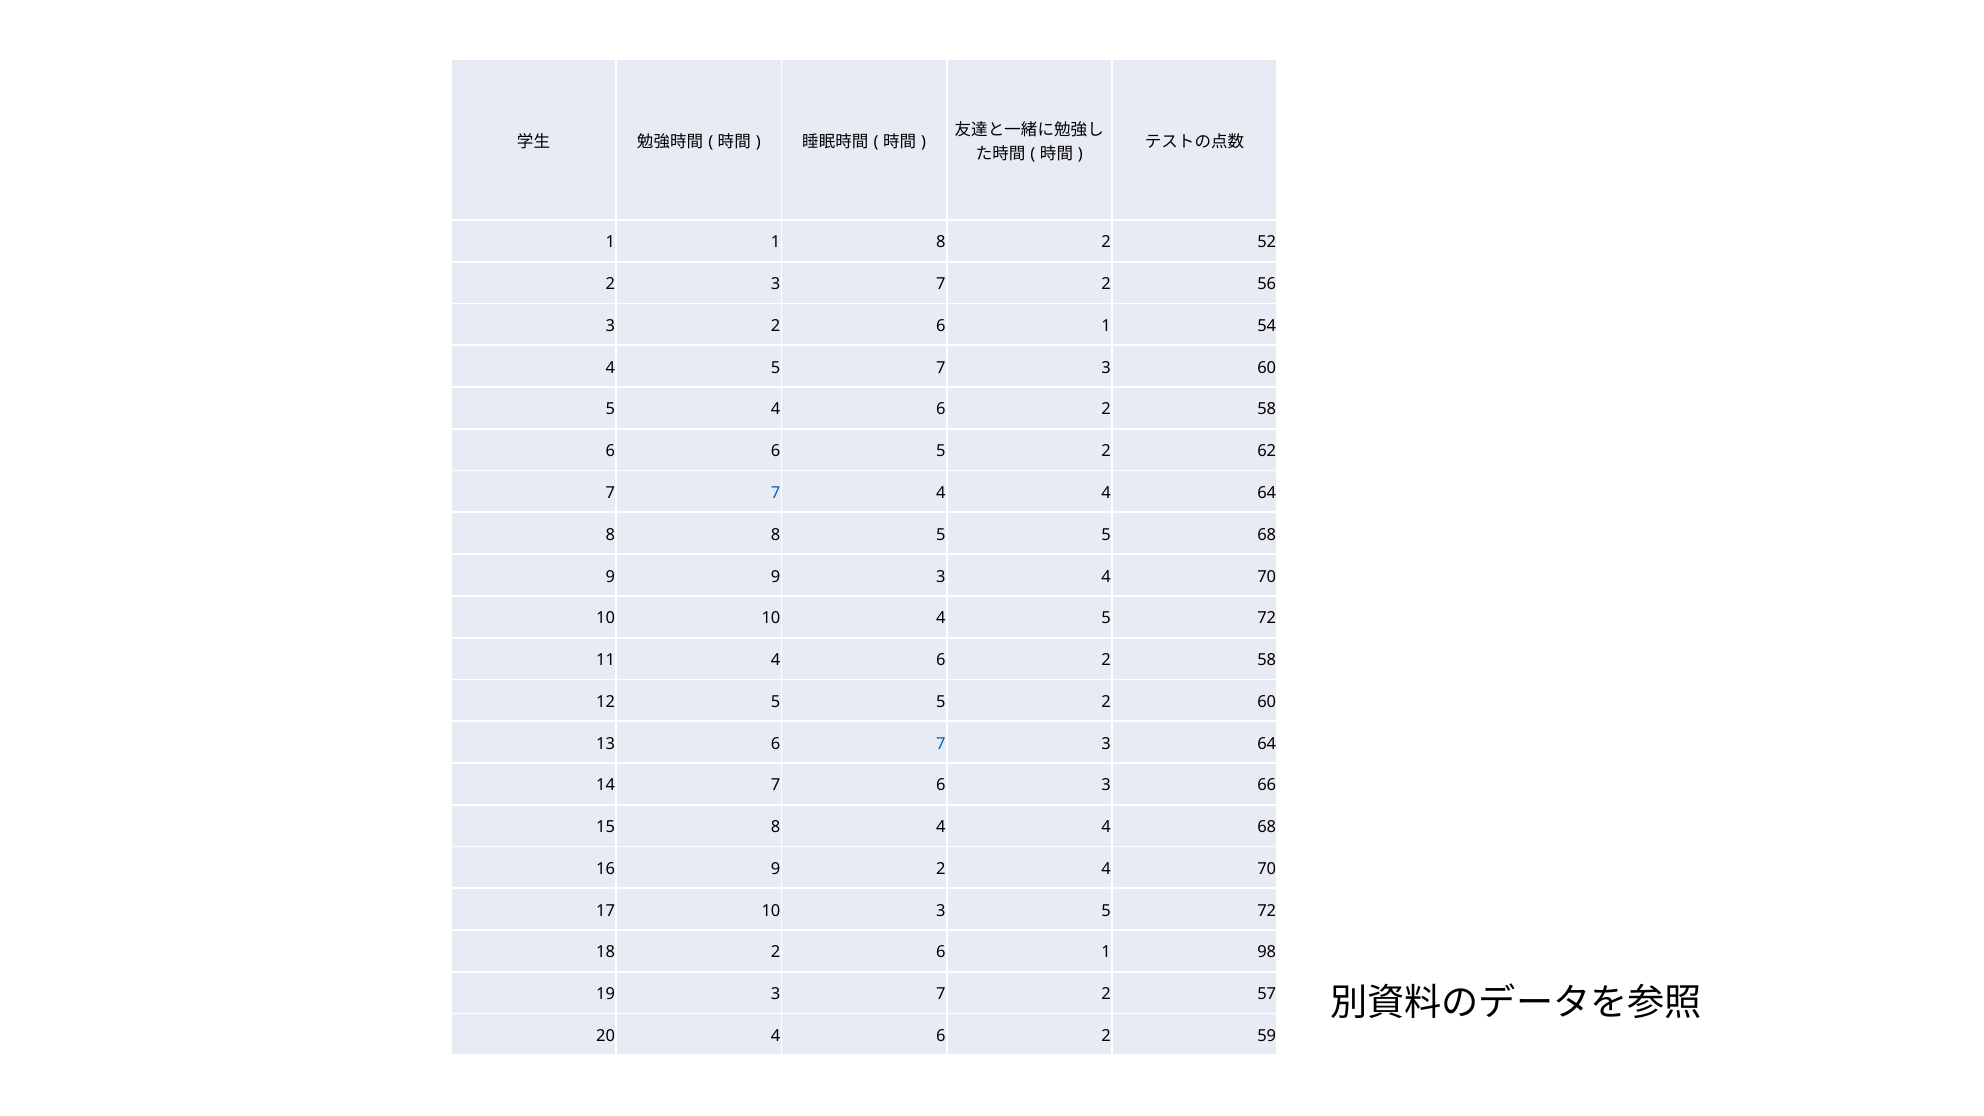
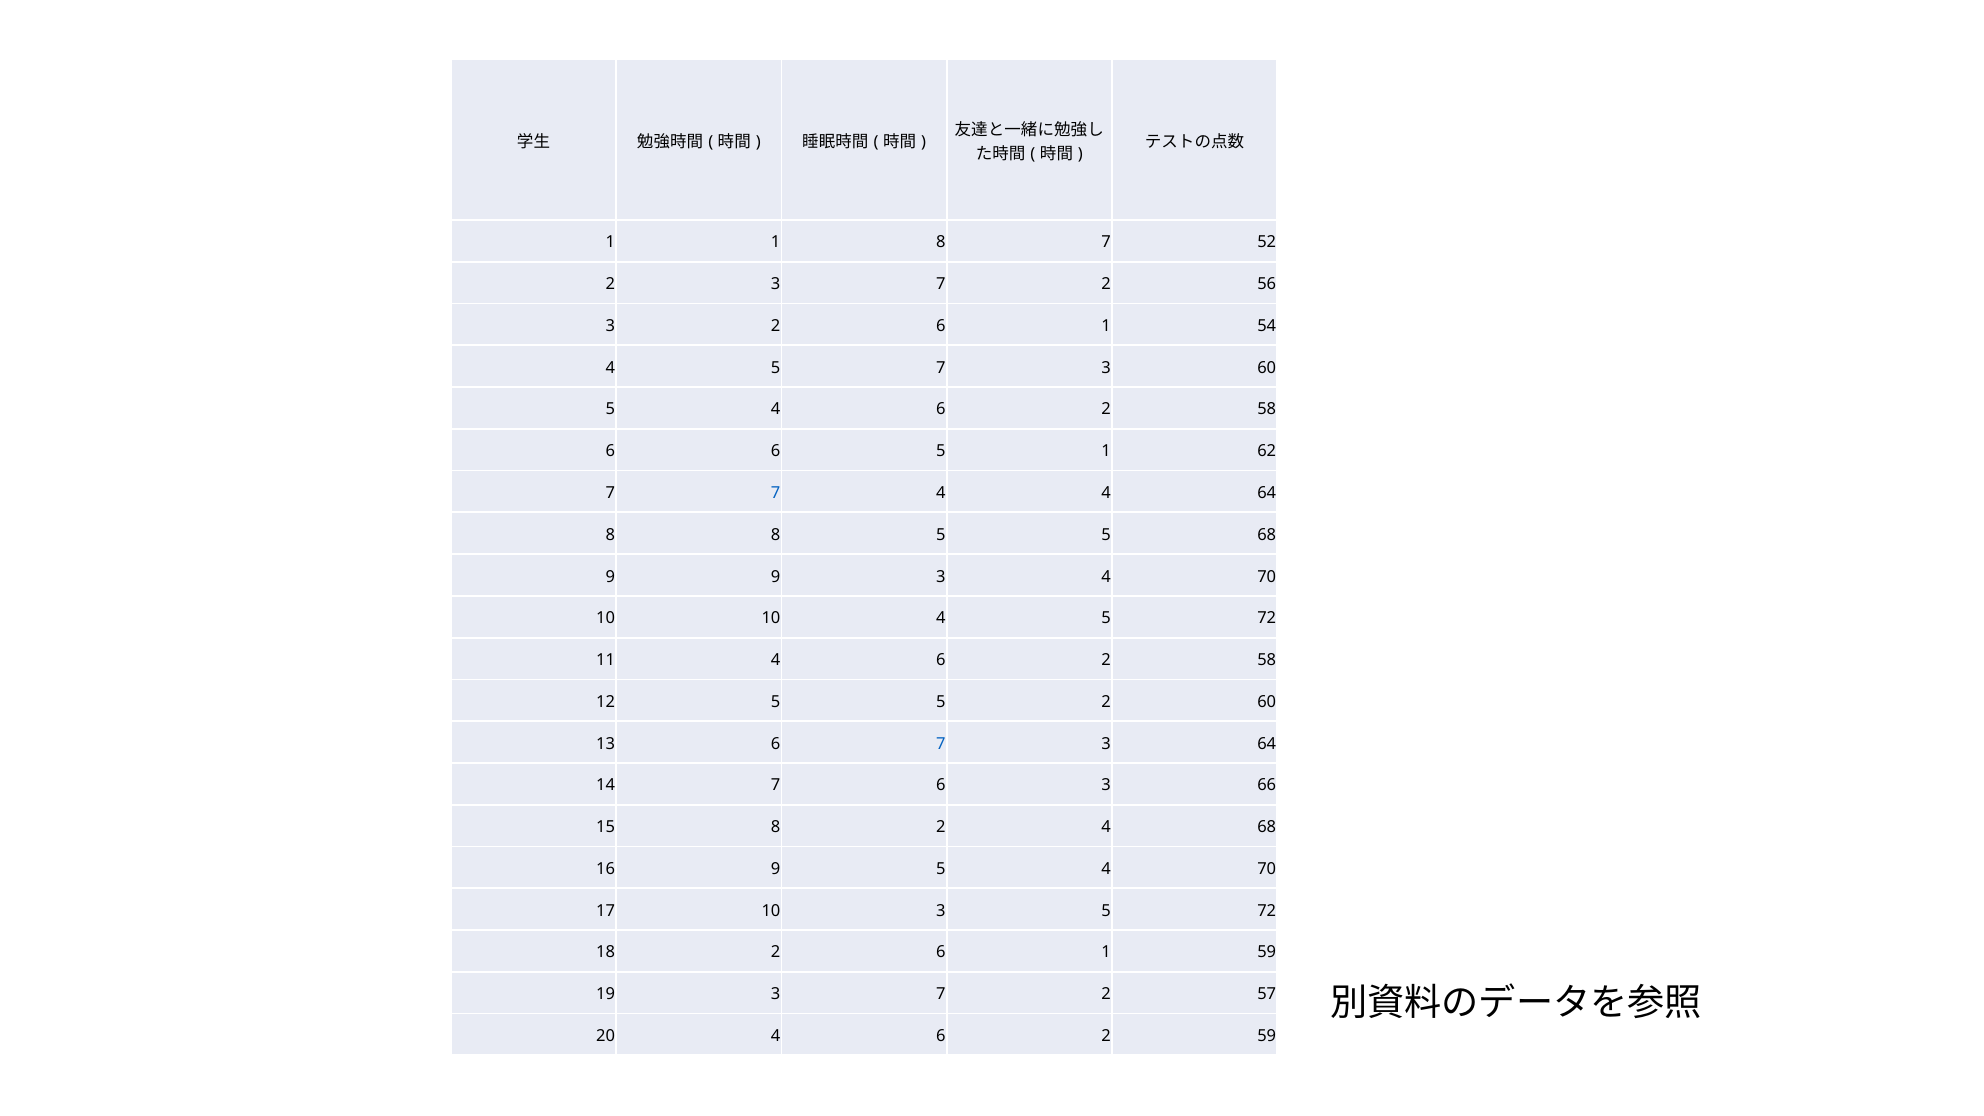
8 2: 2 -> 7
6 5 2: 2 -> 1
8 4: 4 -> 2
9 2: 2 -> 5
1 98: 98 -> 59
